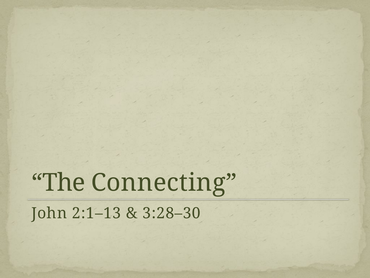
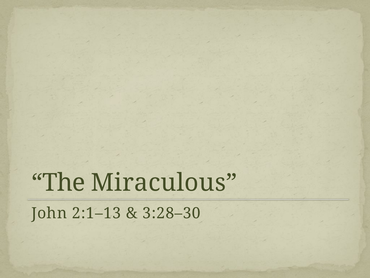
Connecting: Connecting -> Miraculous
